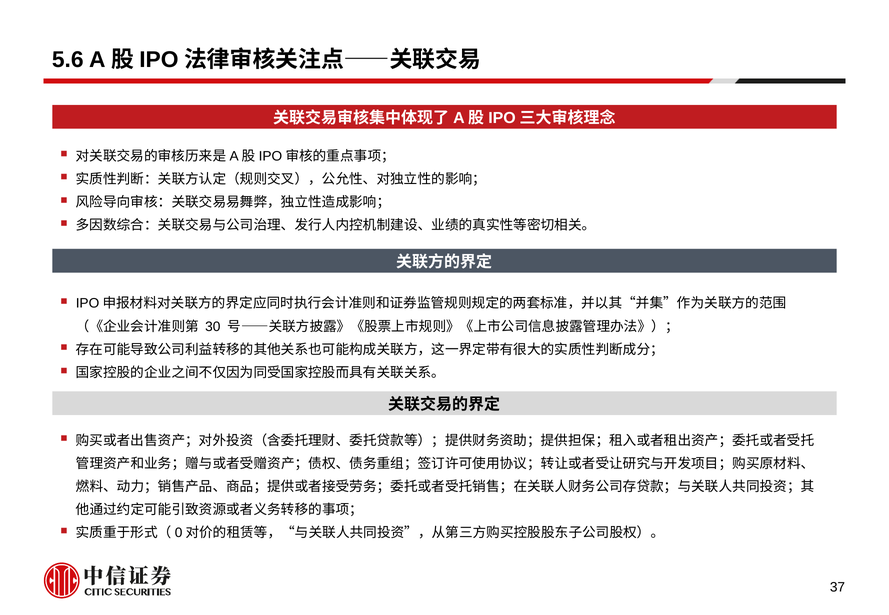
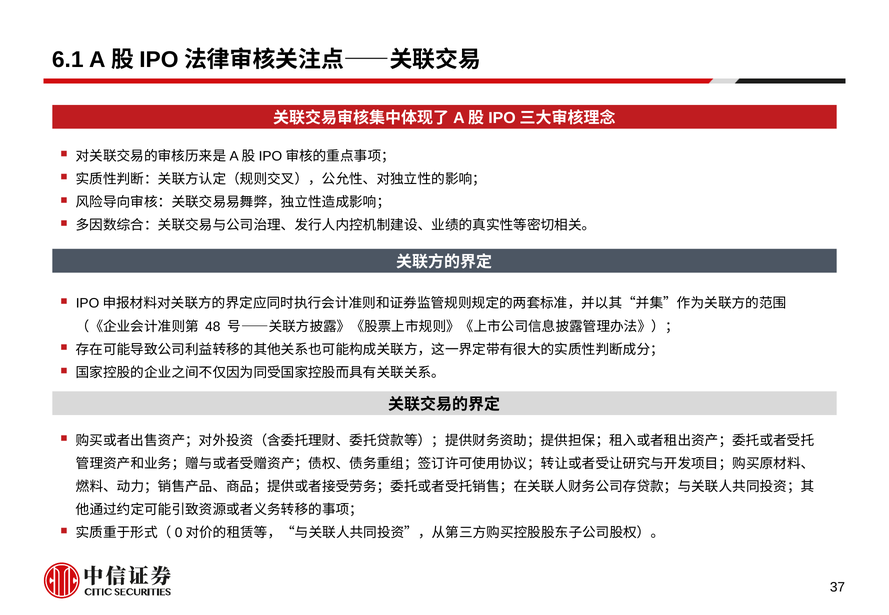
5.6: 5.6 -> 6.1
30: 30 -> 48
